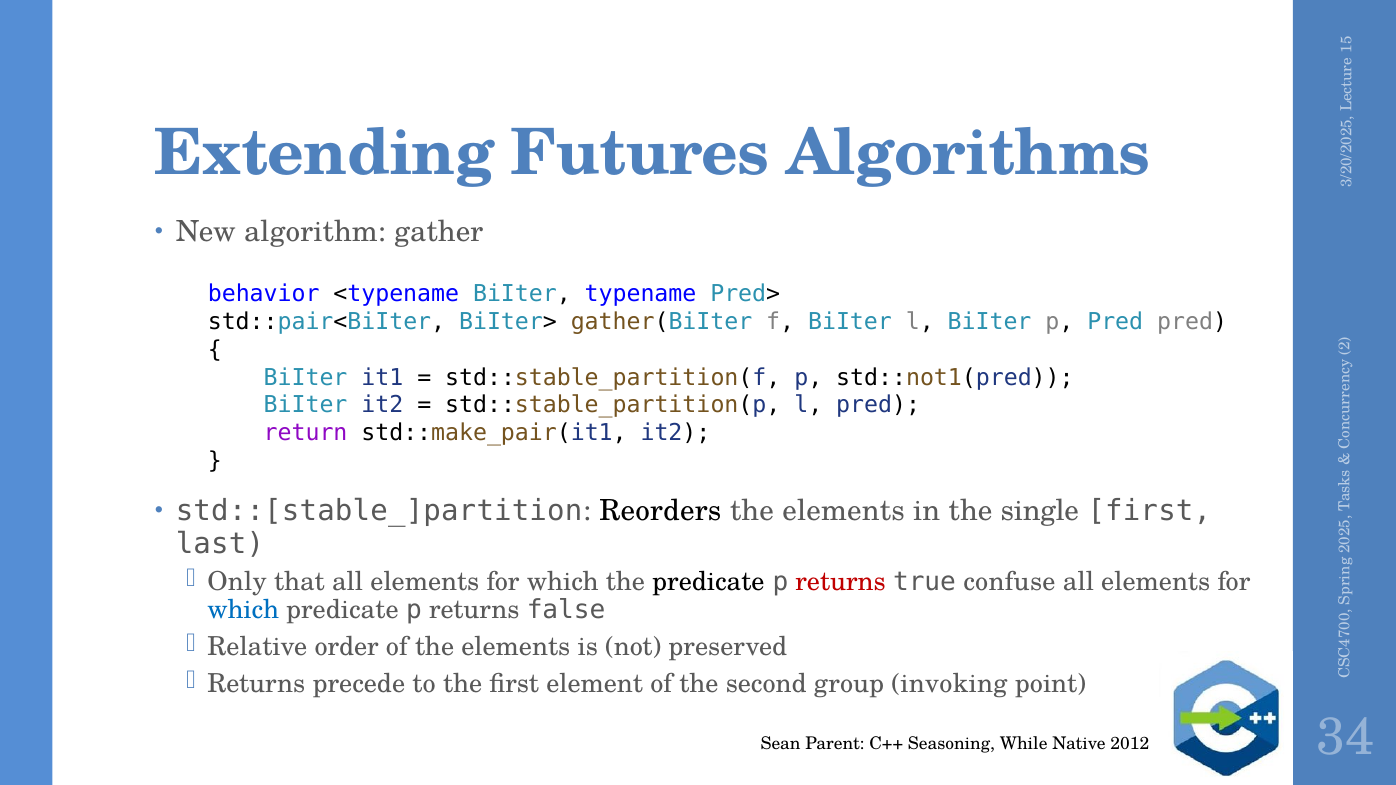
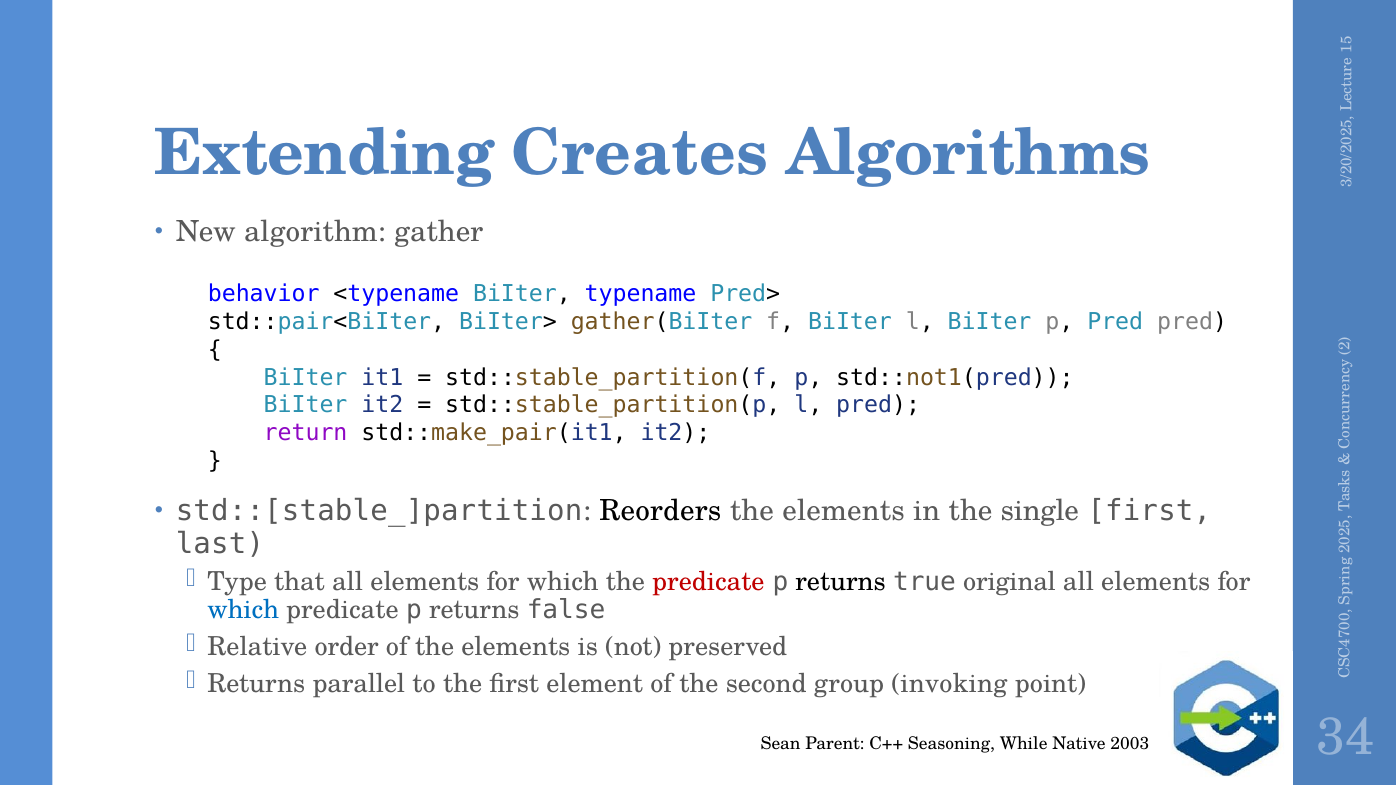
Futures: Futures -> Creates
Only: Only -> Type
predicate at (708, 582) colour: black -> red
returns at (841, 582) colour: red -> black
confuse: confuse -> original
precede: precede -> parallel
2012: 2012 -> 2003
